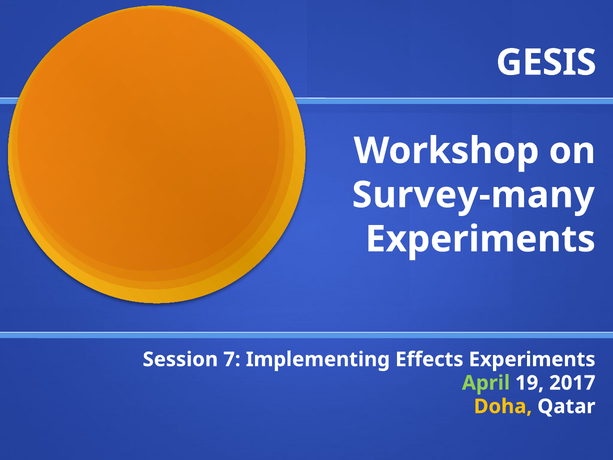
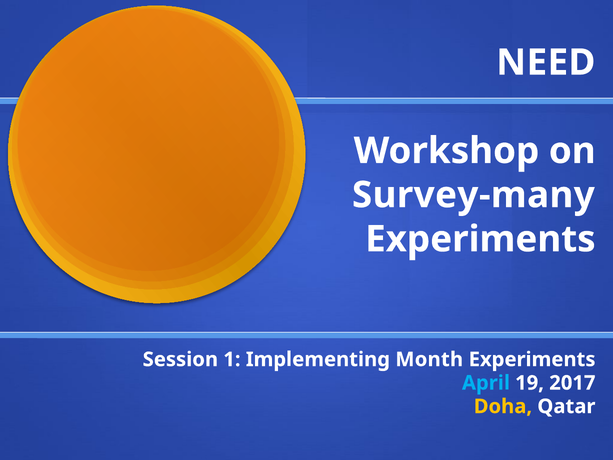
GESIS: GESIS -> NEED
7: 7 -> 1
Effects: Effects -> Month
April colour: light green -> light blue
